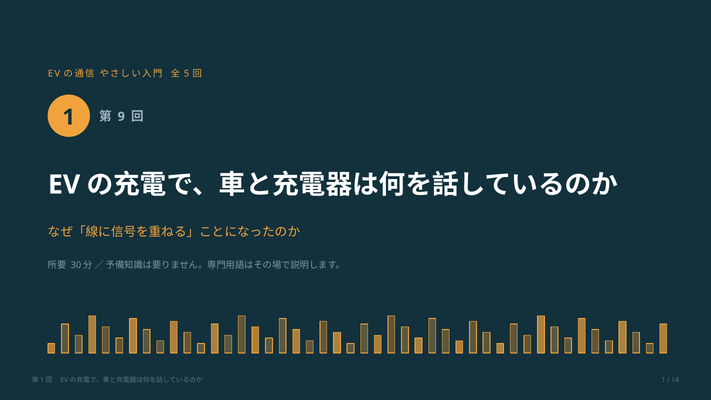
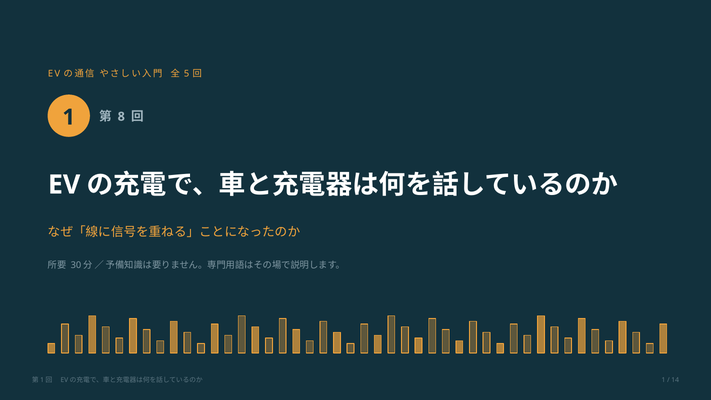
9: 9 -> 8
